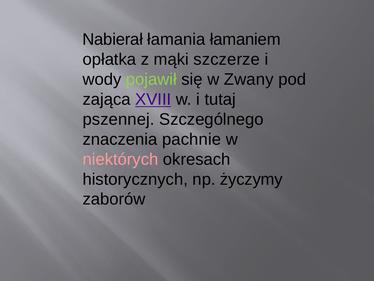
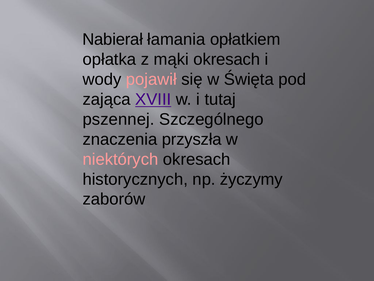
łamaniem: łamaniem -> opłatkiem
mąki szczerze: szczerze -> okresach
pojawił colour: light green -> pink
Zwany: Zwany -> Święta
pachnie: pachnie -> przyszła
